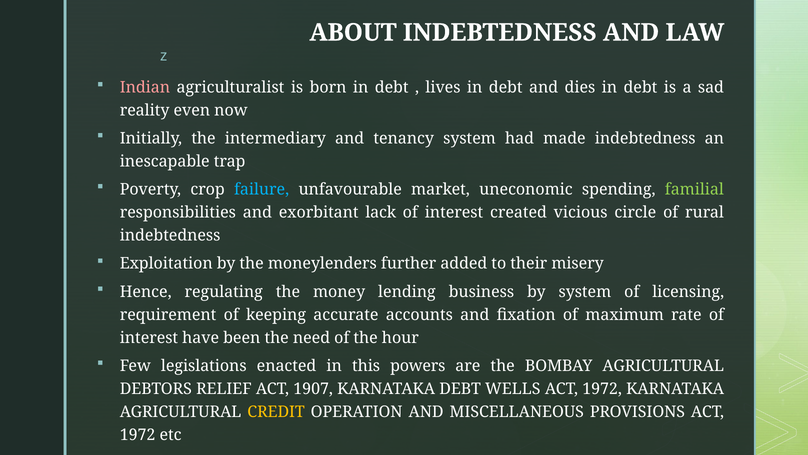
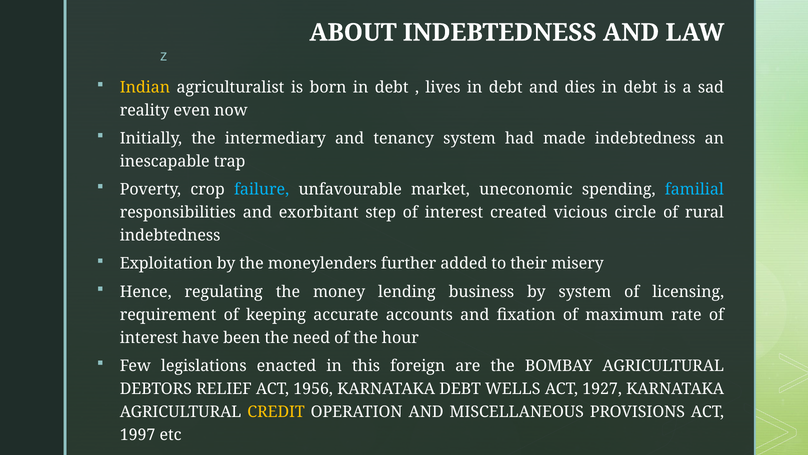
Indian colour: pink -> yellow
familial colour: light green -> light blue
lack: lack -> step
powers: powers -> foreign
1907: 1907 -> 1956
1972 at (602, 389): 1972 -> 1927
1972 at (138, 434): 1972 -> 1997
